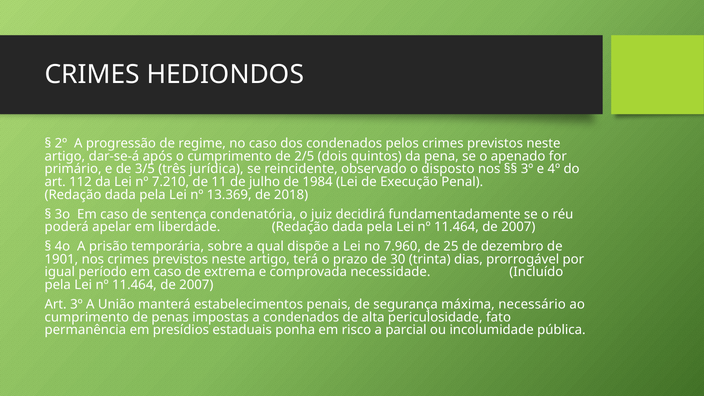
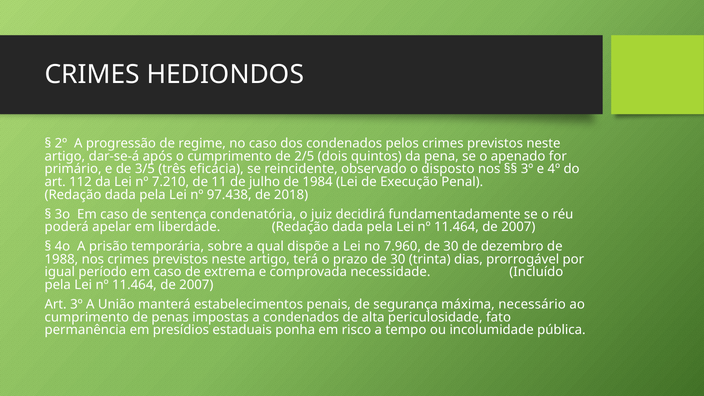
jurídica: jurídica -> eficácia
13.369: 13.369 -> 97.438
7.960 de 25: 25 -> 30
1901: 1901 -> 1988
parcial: parcial -> tempo
